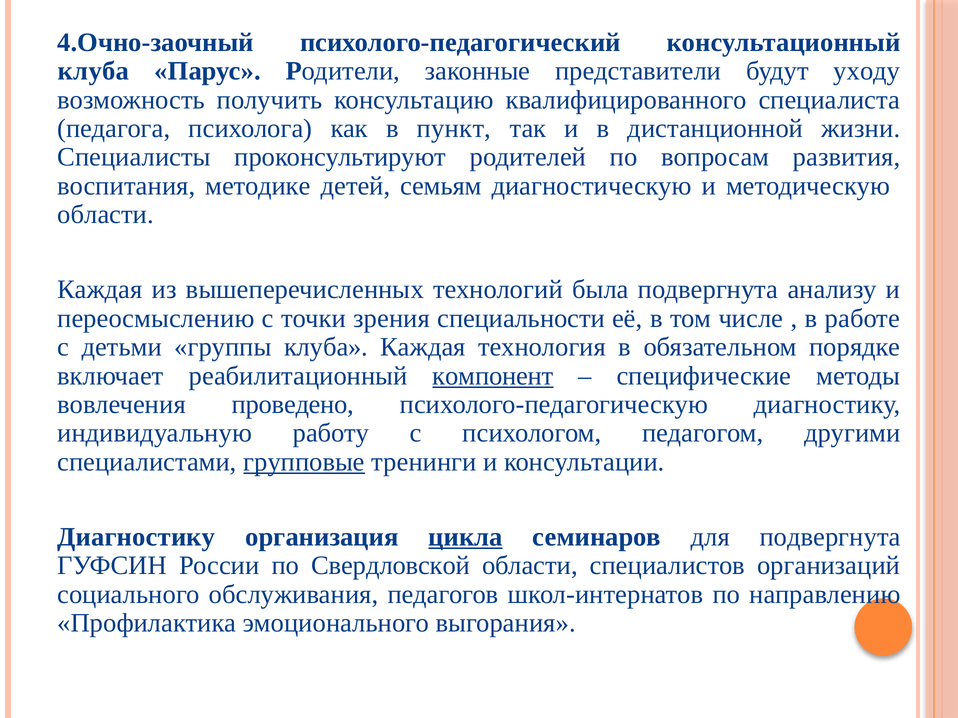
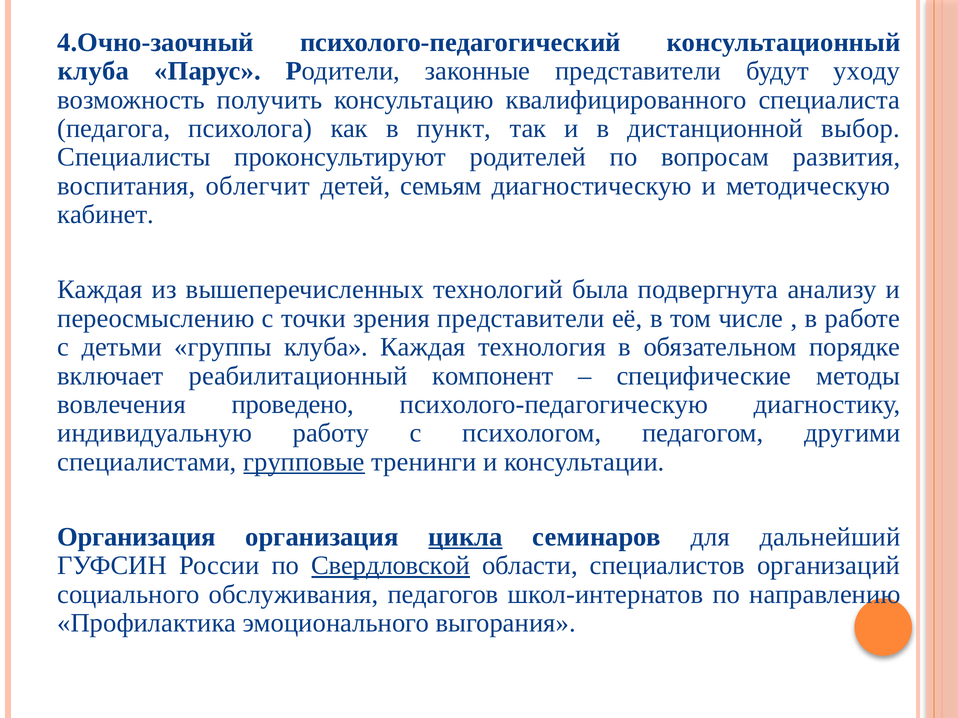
жизни: жизни -> выбор
методике: методике -> облегчит
области at (106, 215): области -> кабинет
зрения специальности: специальности -> представители
компонент underline: present -> none
Диагностику at (136, 537): Диагностику -> Организация
для подвергнута: подвергнута -> дальнейший
Свердловской underline: none -> present
